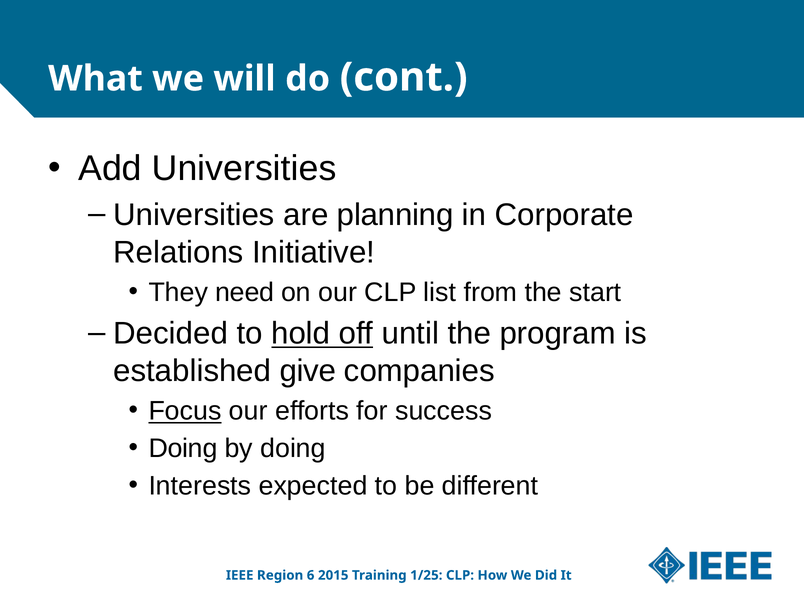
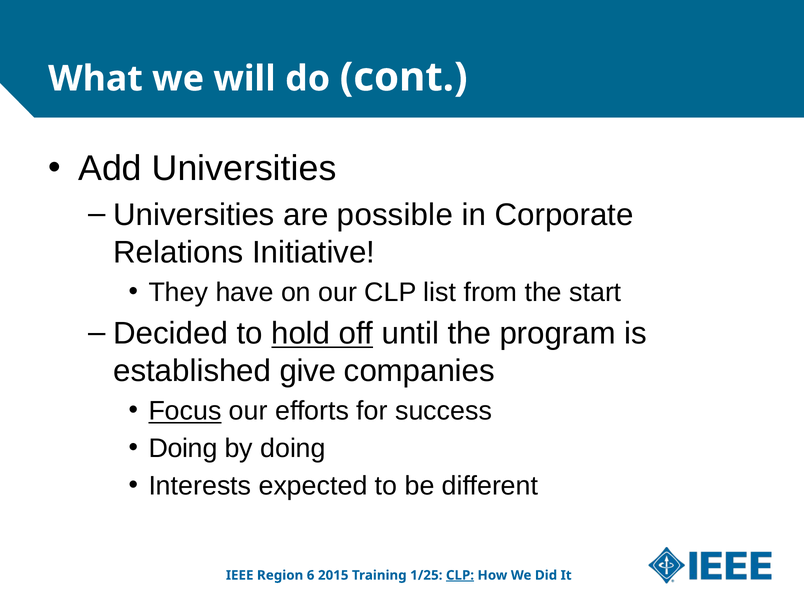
planning: planning -> possible
need: need -> have
CLP at (460, 575) underline: none -> present
